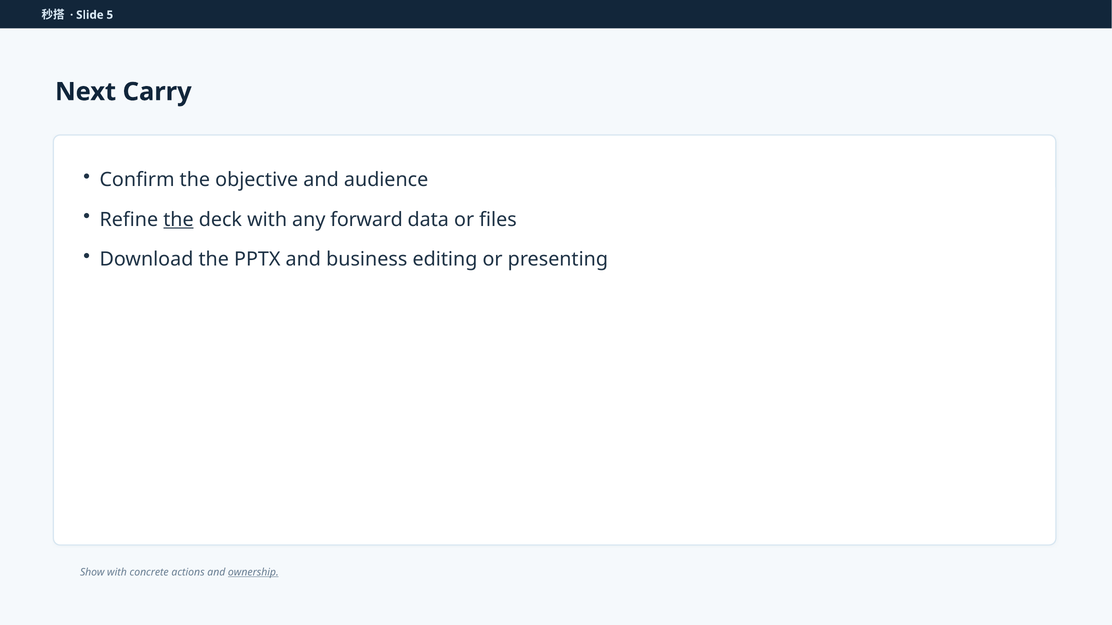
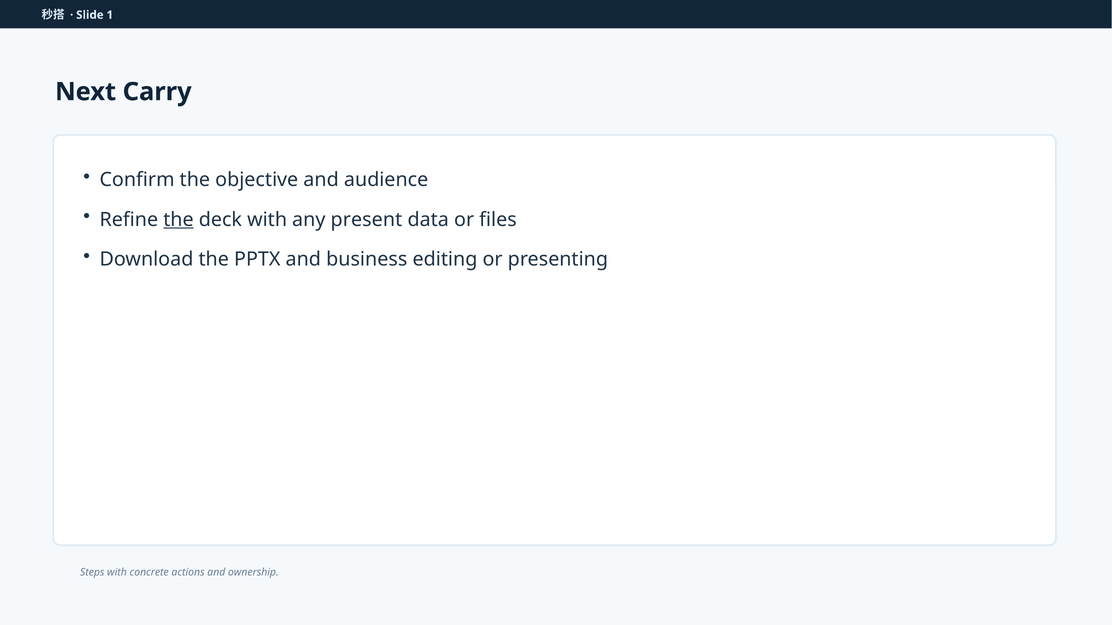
5: 5 -> 1
forward: forward -> present
Show: Show -> Steps
ownership underline: present -> none
